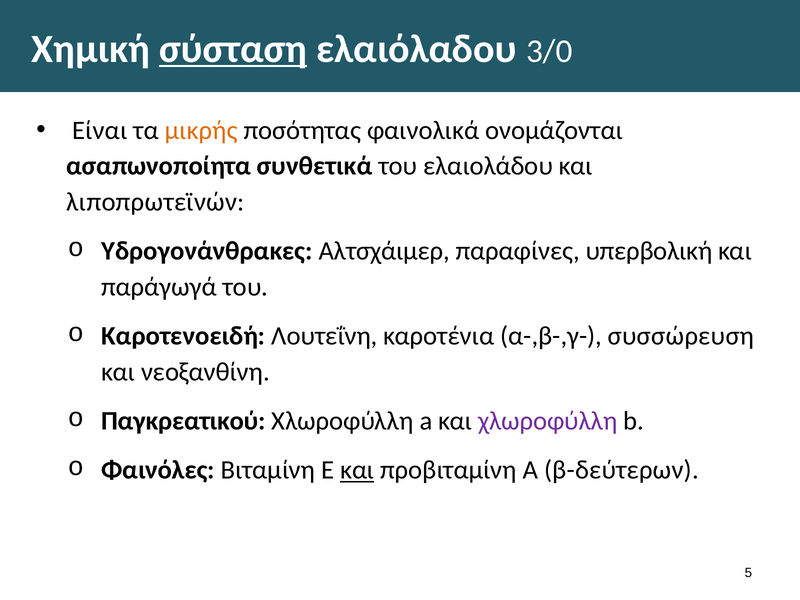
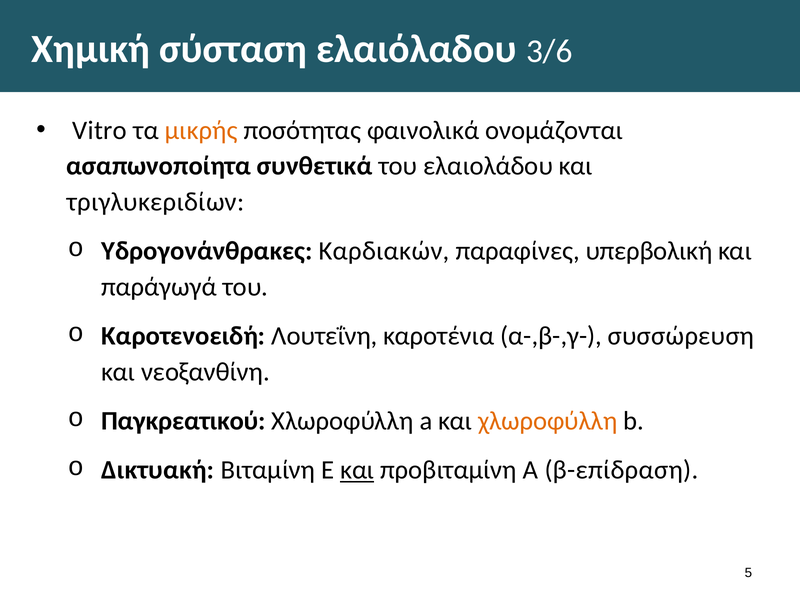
σύσταση underline: present -> none
3/0: 3/0 -> 3/6
Είναι: Είναι -> Vitro
λιποπρωτεϊνών: λιποπρωτεϊνών -> τριγλυκεριδίων
Αλτσχάιμερ: Αλτσχάιμερ -> Καρδιακών
χλωροφύλλη at (548, 421) colour: purple -> orange
Φαινόλες: Φαινόλες -> Δικτυακή
β-δεύτερων: β-δεύτερων -> β-επίδραση
